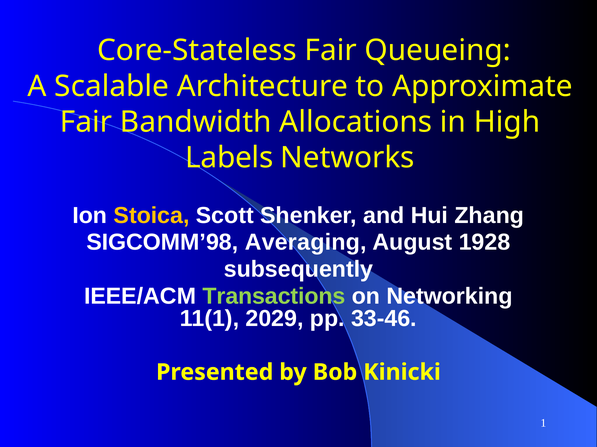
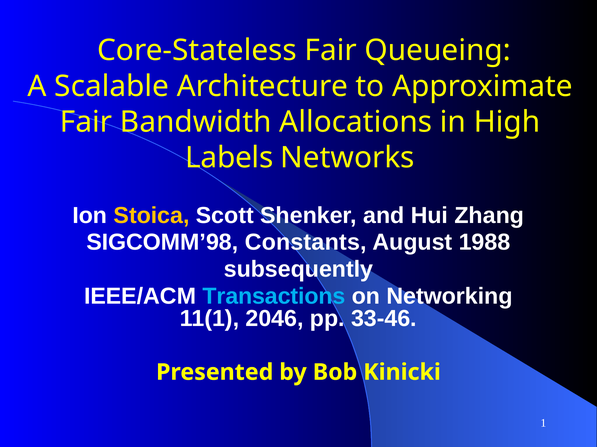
Averaging: Averaging -> Constants
1928: 1928 -> 1988
Transactions colour: light green -> light blue
2029: 2029 -> 2046
